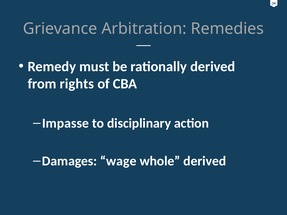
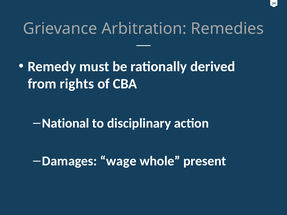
Impasse: Impasse -> National
whole derived: derived -> present
